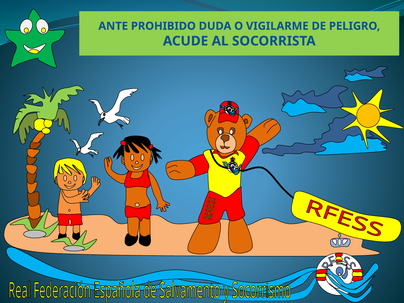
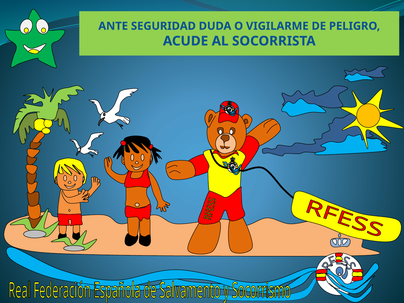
PROHIBIDO: PROHIBIDO -> SEGURIDAD
